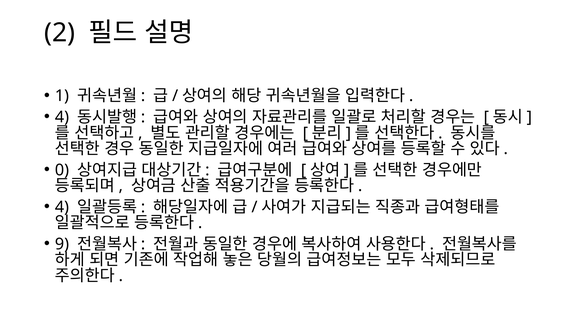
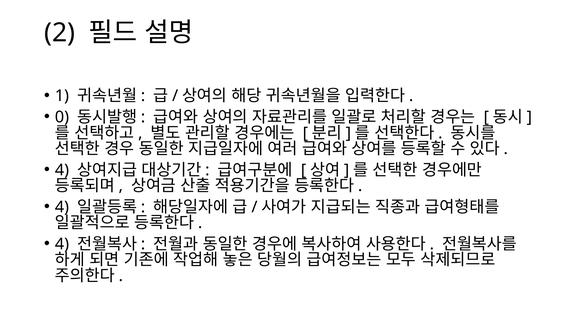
4 at (62, 117): 4 -> 0
0 at (62, 170): 0 -> 4
9 at (62, 244): 9 -> 4
